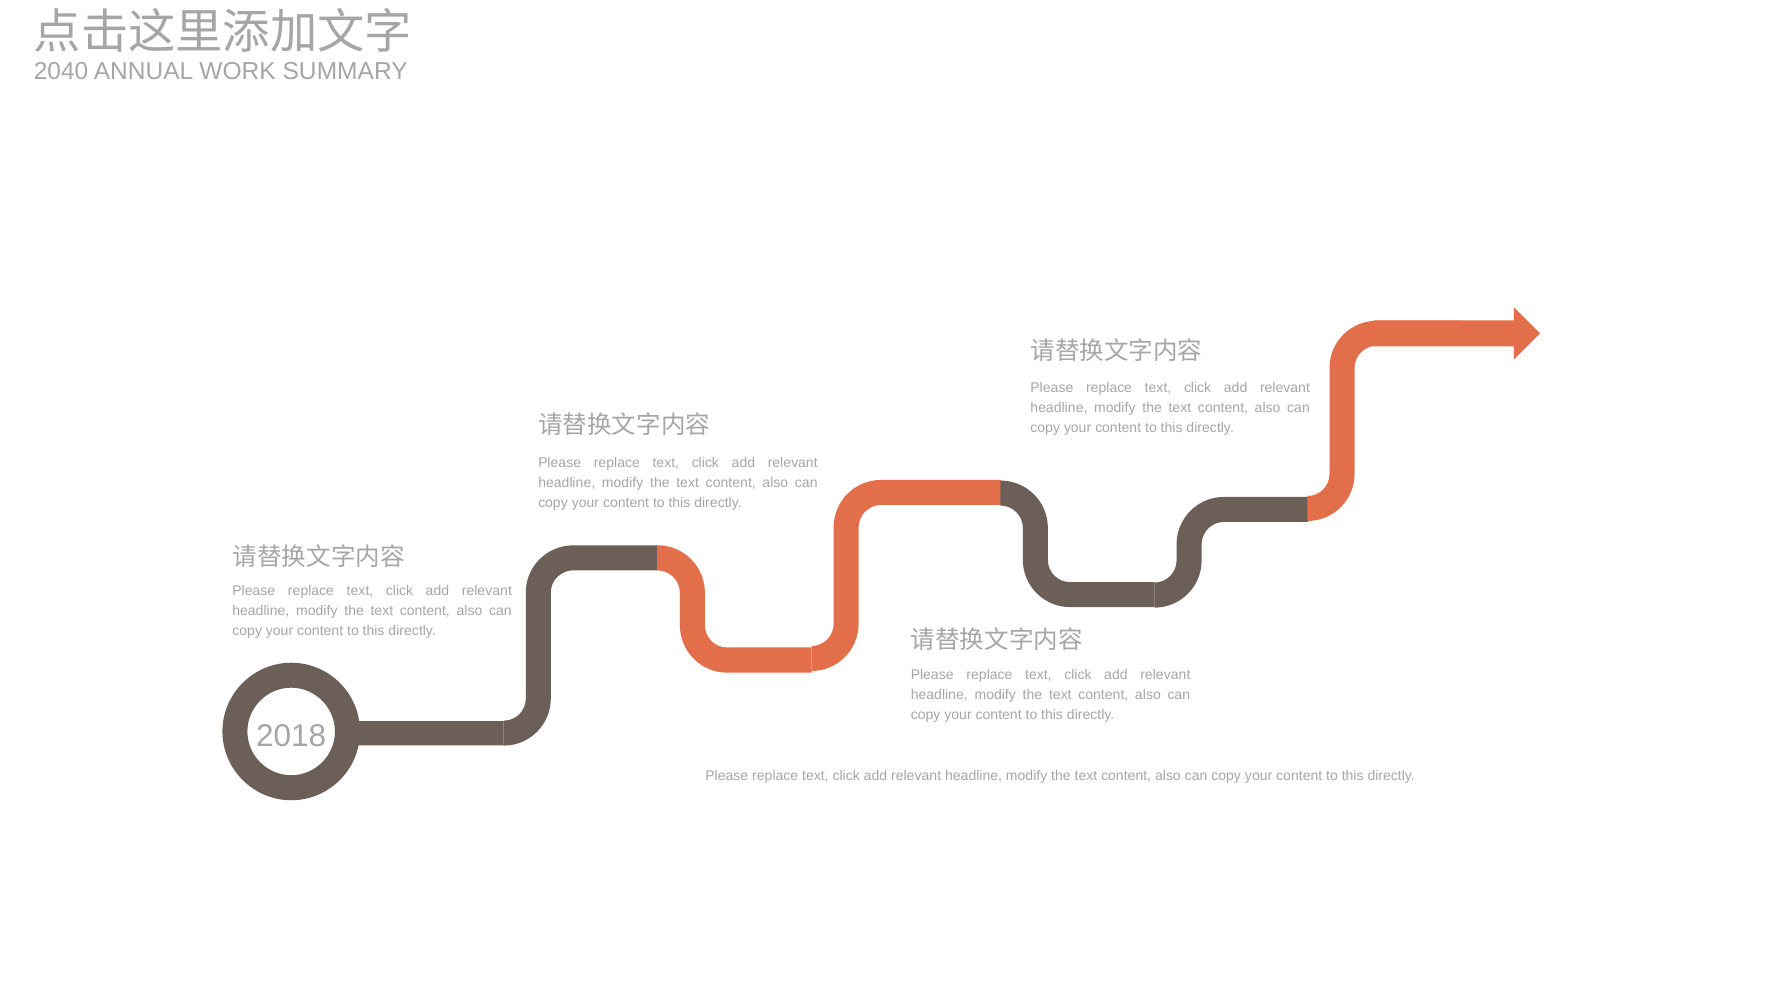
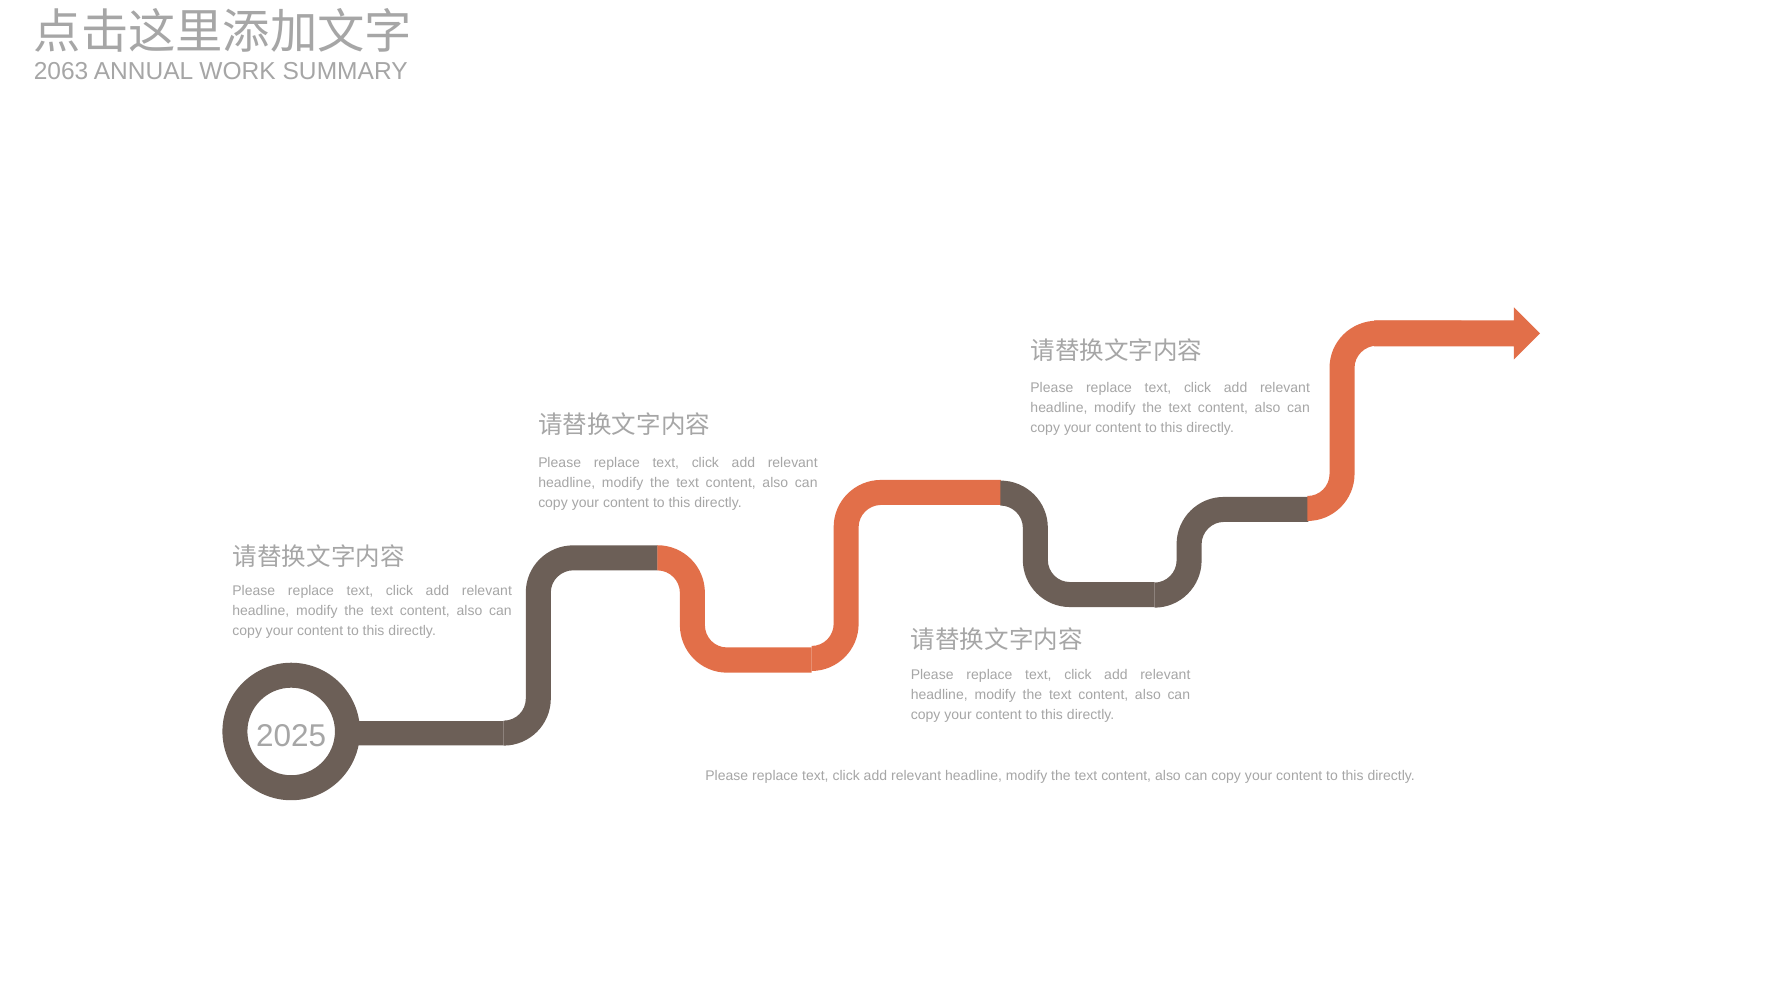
2040: 2040 -> 2063
2018: 2018 -> 2025
